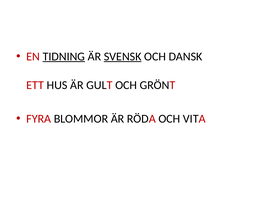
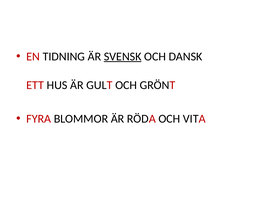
TIDNING underline: present -> none
